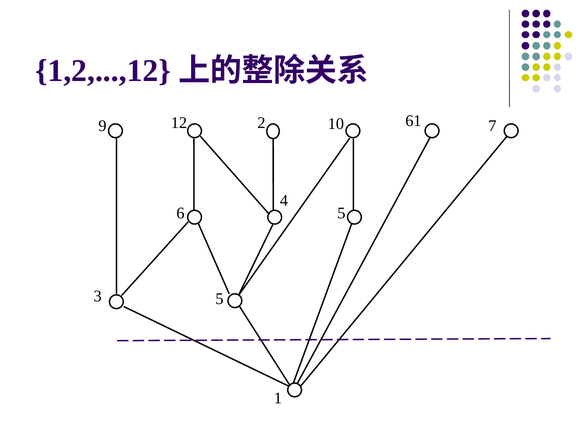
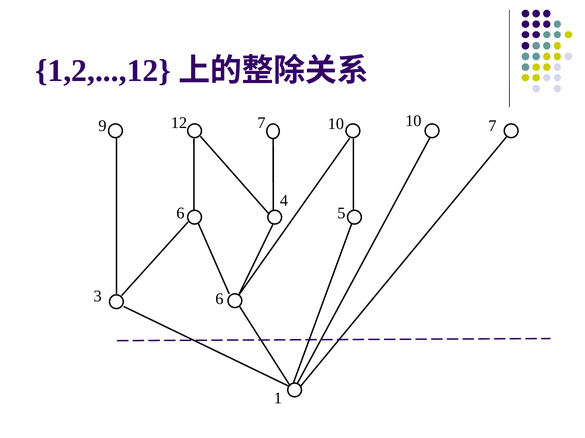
12 2: 2 -> 7
10 61: 61 -> 10
3 5: 5 -> 6
